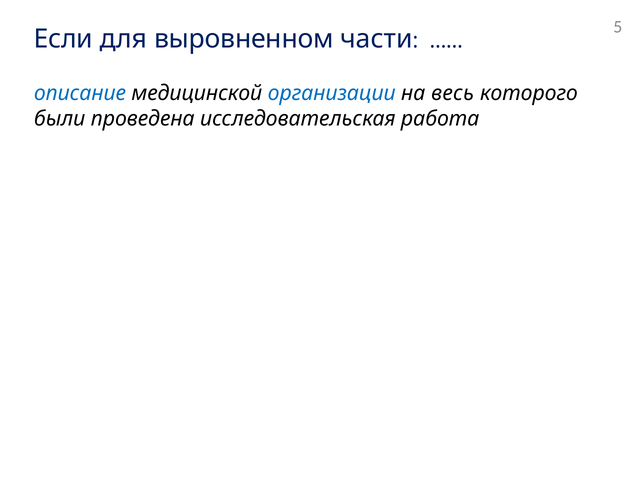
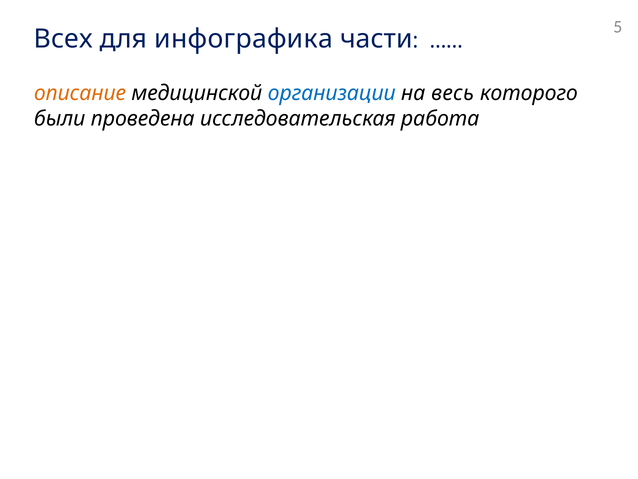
Если: Если -> Всех
выровненном: выровненном -> инфографика
описание colour: blue -> orange
